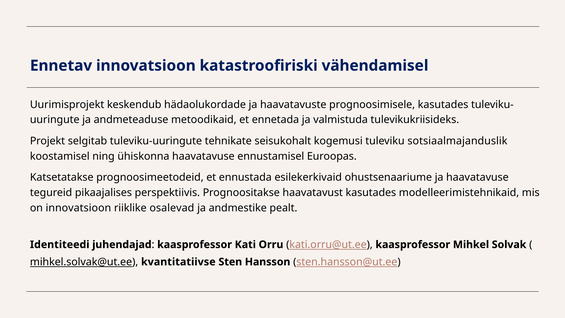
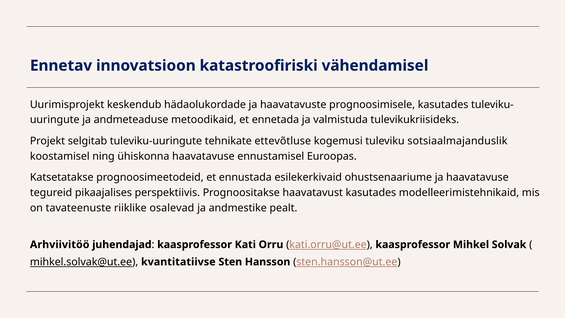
seisukohalt: seisukohalt -> ettevõtluse
on innovatsioon: innovatsioon -> tavateenuste
Identiteedi: Identiteedi -> Arhviivitöö
